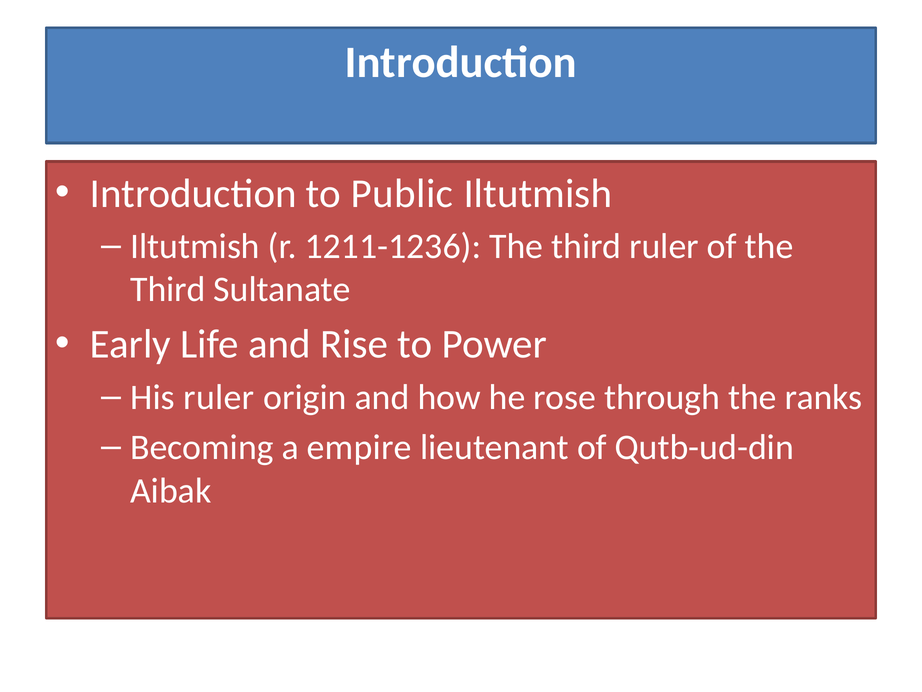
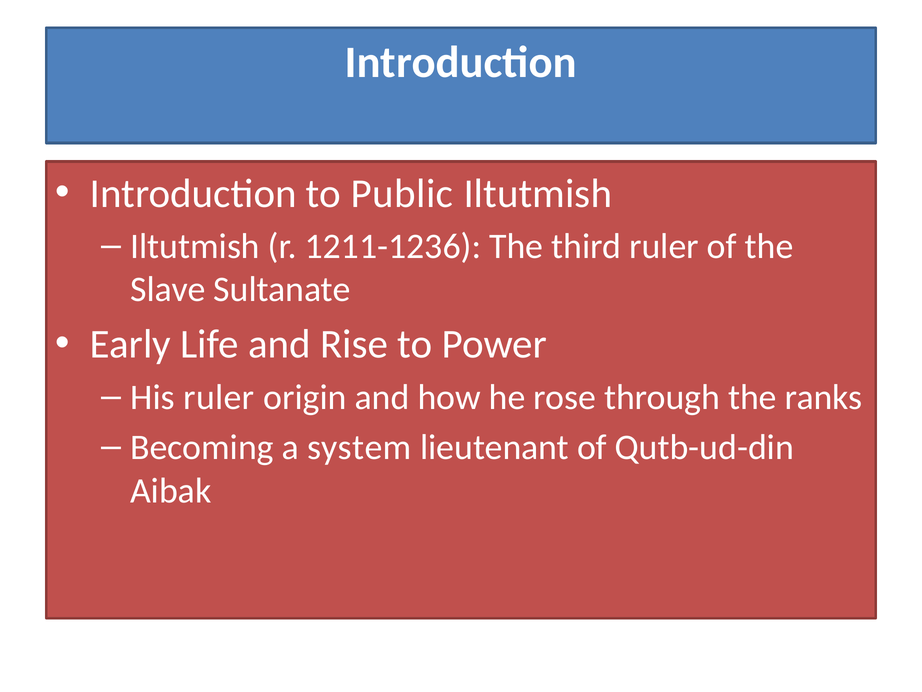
Third at (168, 289): Third -> Slave
empire: empire -> system
